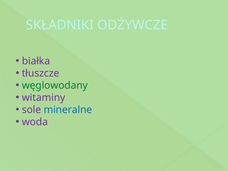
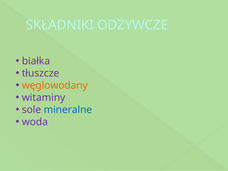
węglowodany colour: green -> orange
